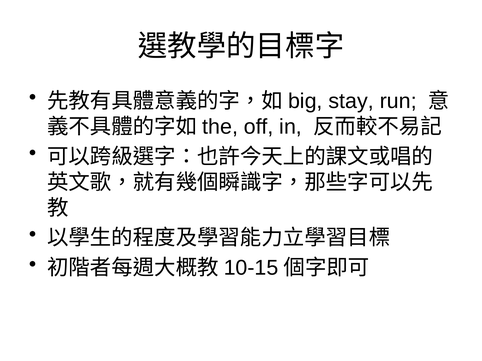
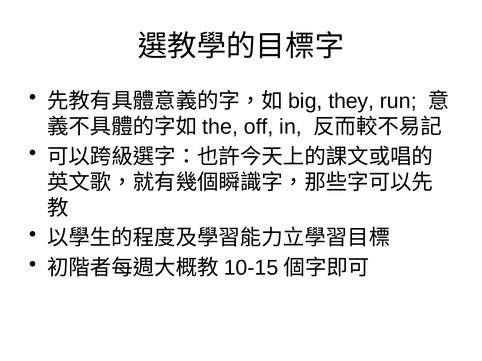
stay: stay -> they
